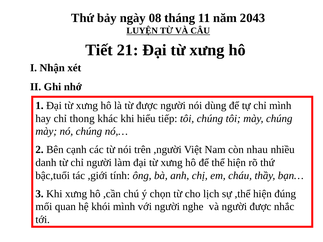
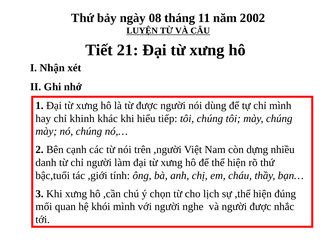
2043: 2043 -> 2002
thong: thong -> khinh
nhau: nhau -> dựng
